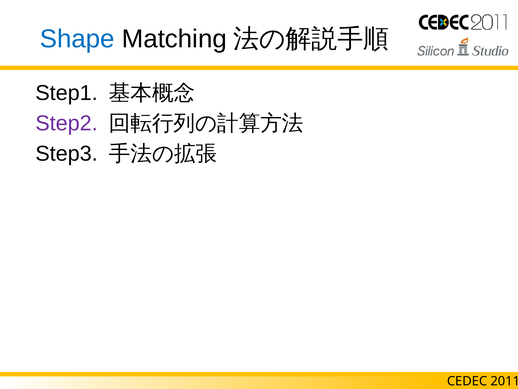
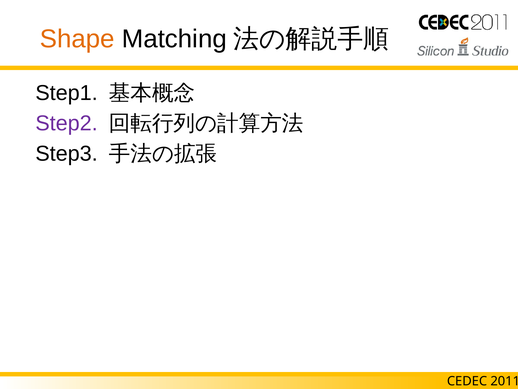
Shape colour: blue -> orange
